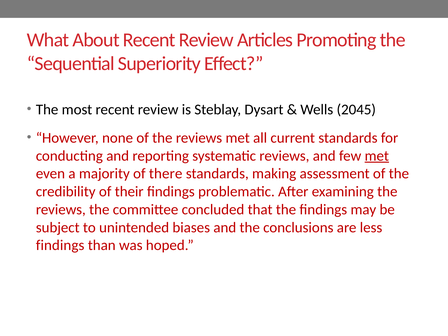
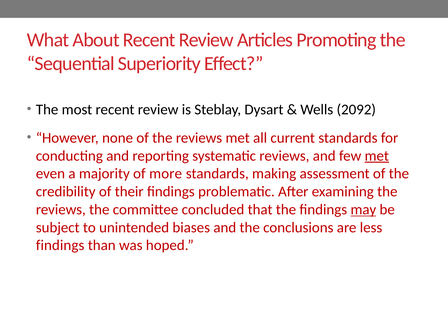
2045: 2045 -> 2092
there: there -> more
may underline: none -> present
